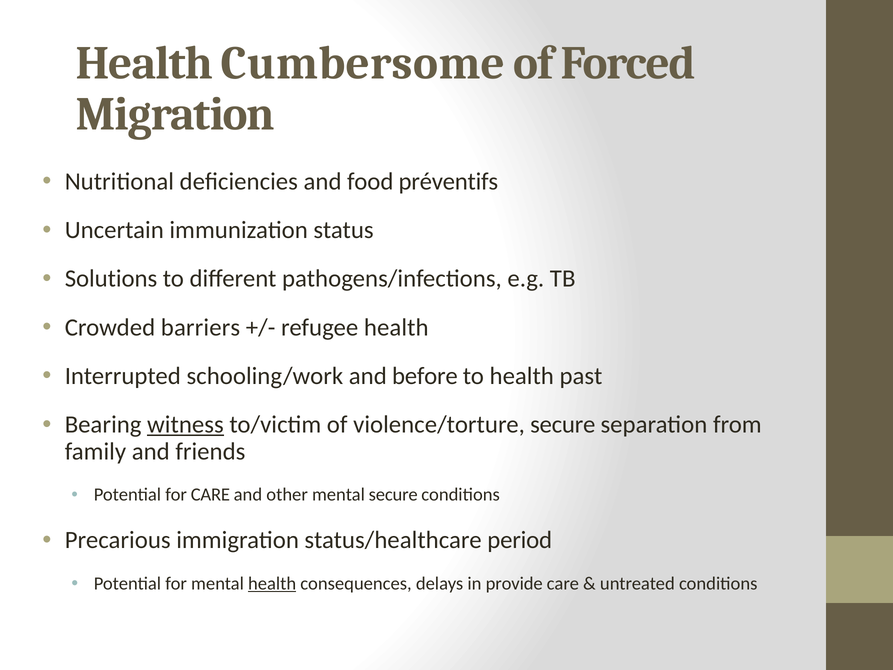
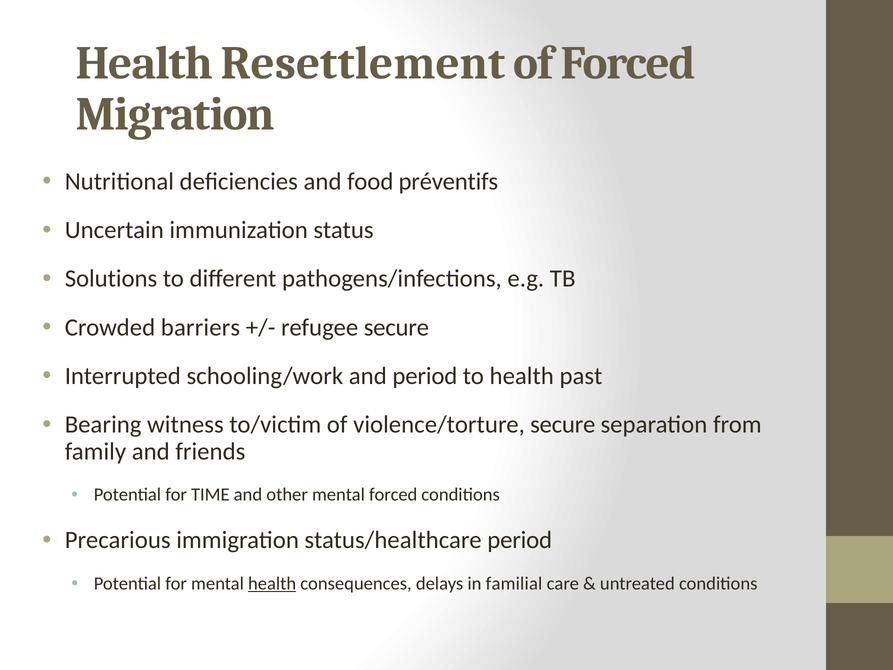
Cumbersome: Cumbersome -> Resettlement
refugee health: health -> secure
and before: before -> period
witness underline: present -> none
for CARE: CARE -> TIME
mental secure: secure -> forced
provide: provide -> familial
